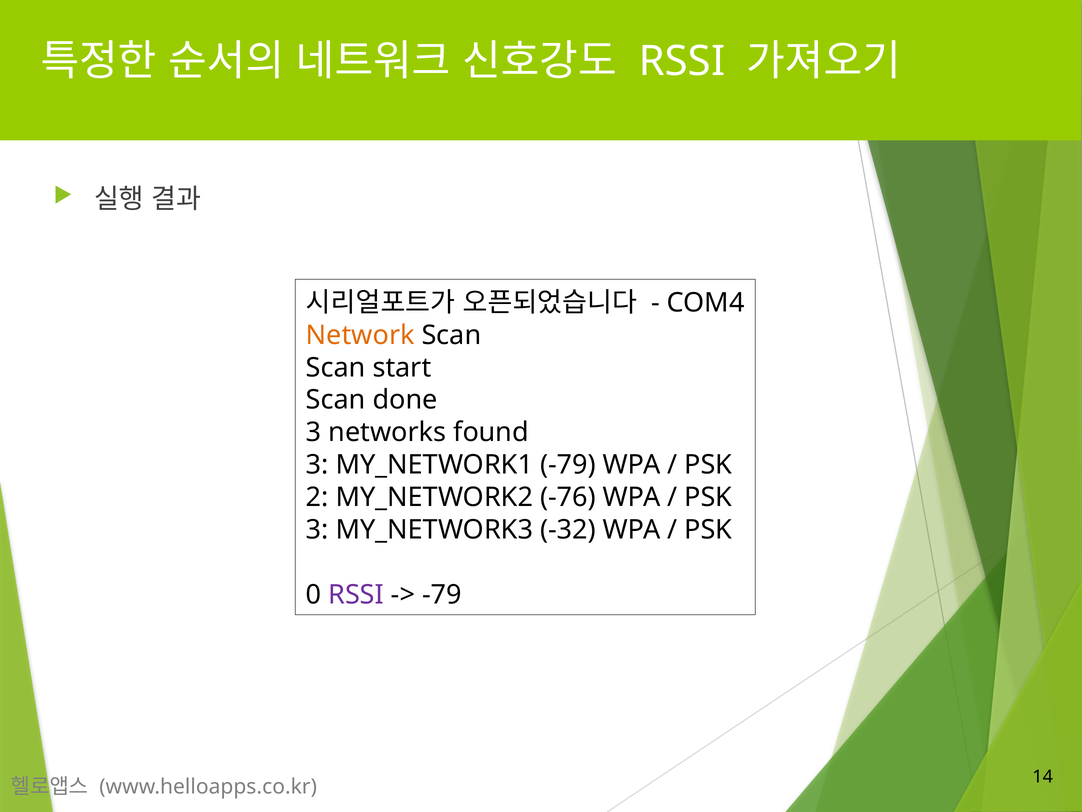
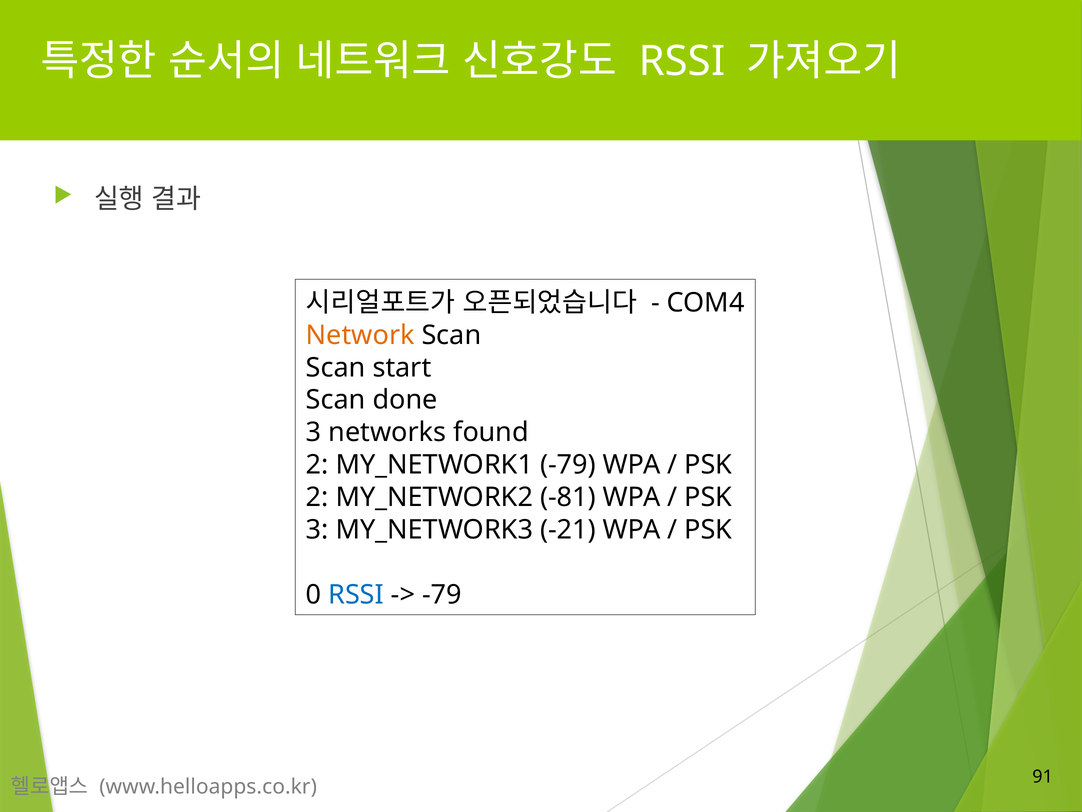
3 at (317, 465): 3 -> 2
-76: -76 -> -81
-32: -32 -> -21
RSSI at (356, 595) colour: purple -> blue
14: 14 -> 91
